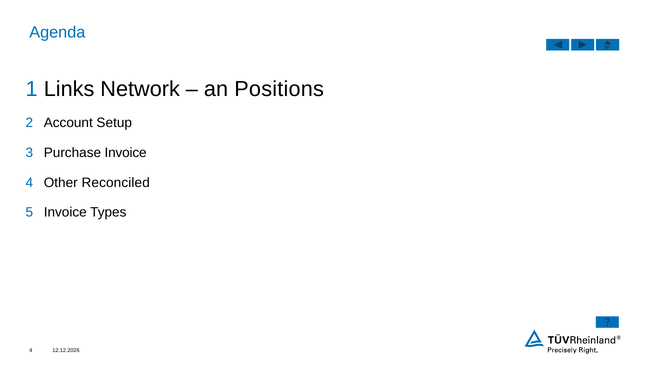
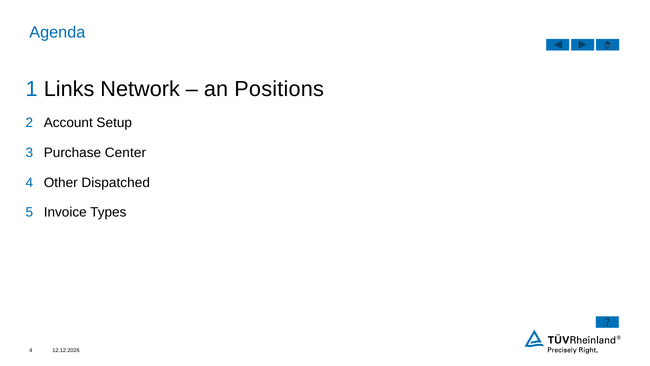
Purchase Invoice: Invoice -> Center
Reconciled: Reconciled -> Dispatched
